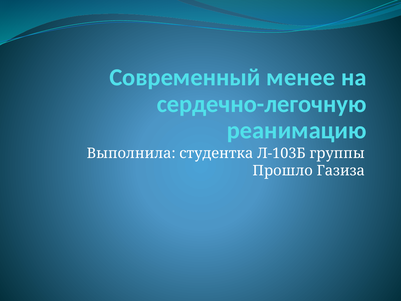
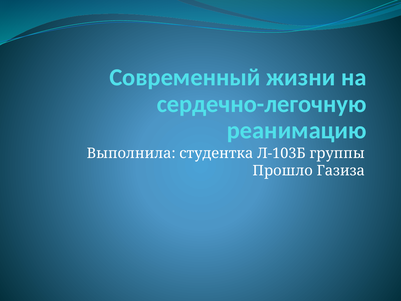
менее: менее -> жизни
